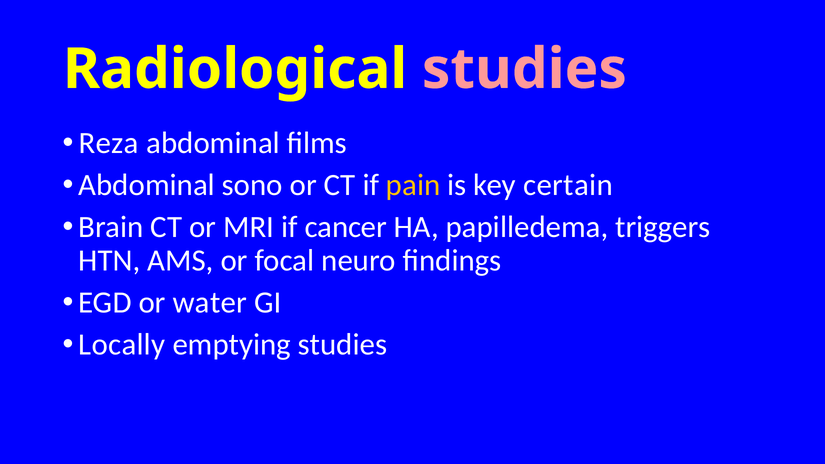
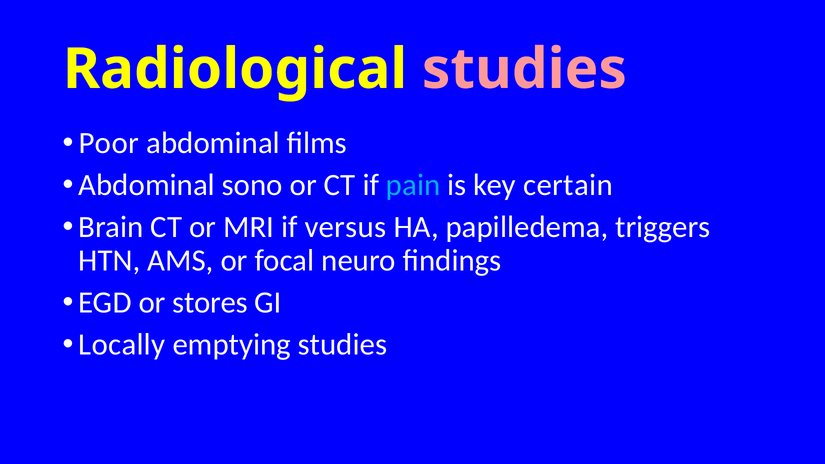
Reza: Reza -> Poor
pain colour: yellow -> light blue
cancer: cancer -> versus
water: water -> stores
